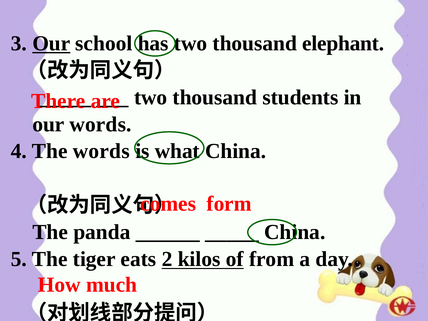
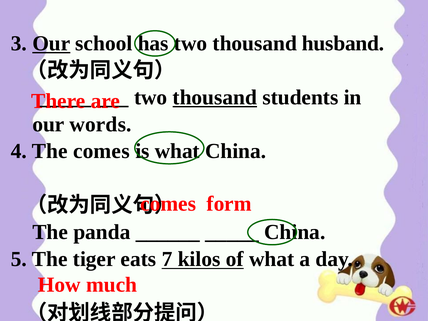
elephant: elephant -> husband
thousand at (215, 97) underline: none -> present
The words: words -> comes
2: 2 -> 7
of from: from -> what
